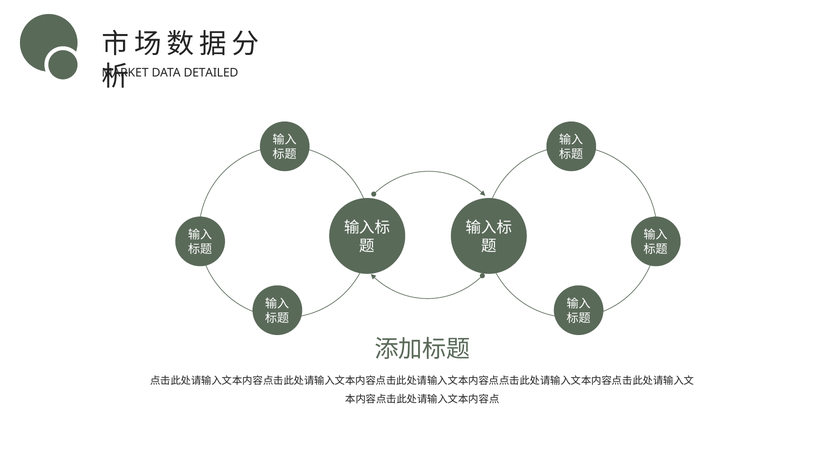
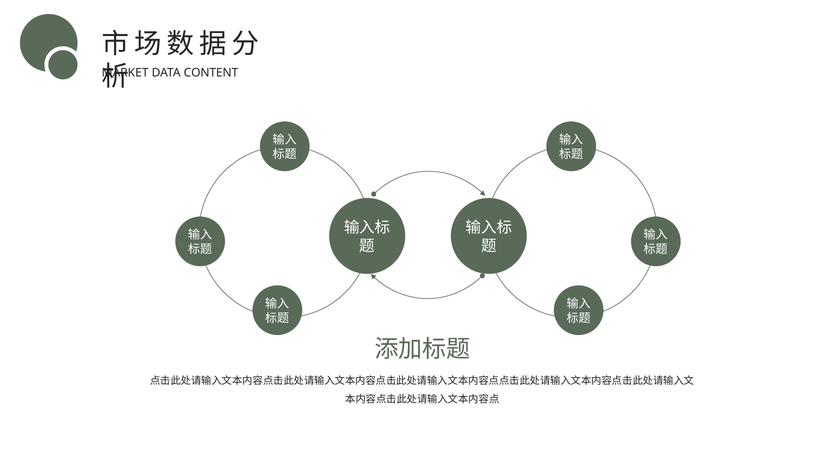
DETAILED: DETAILED -> CONTENT
